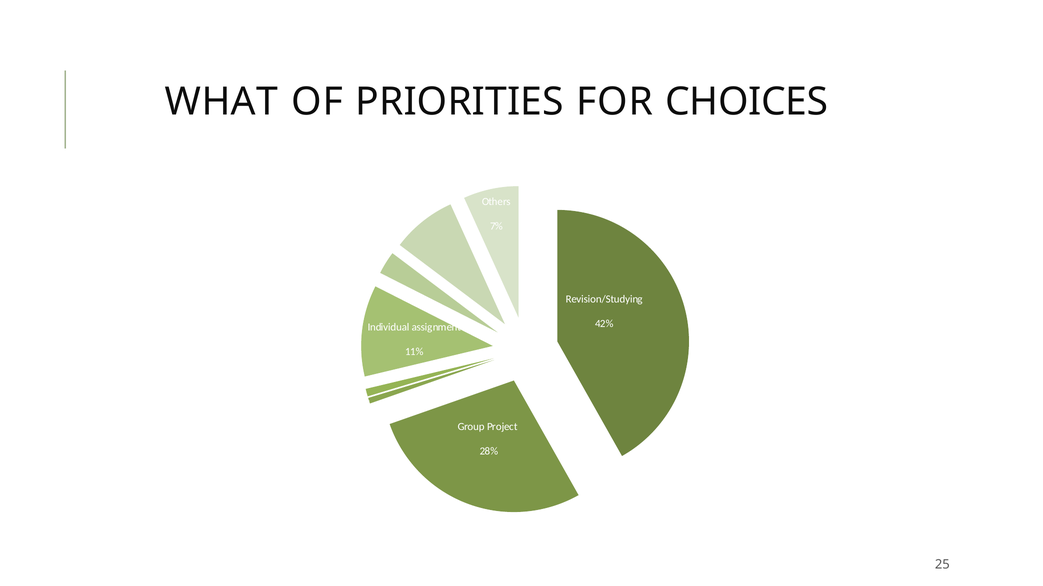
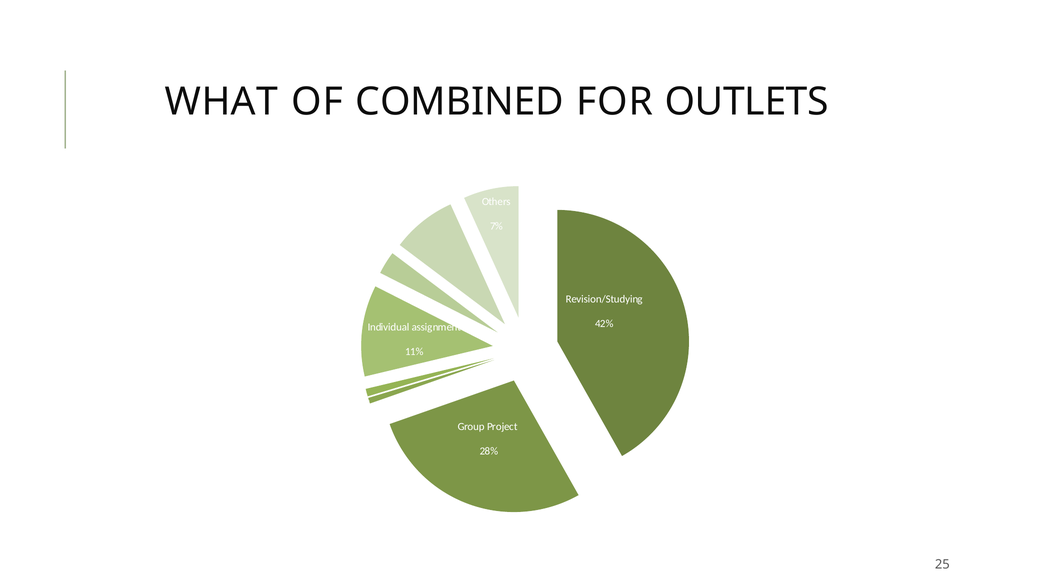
PRIORITIES: PRIORITIES -> COMBINED
CHOICES: CHOICES -> OUTLETS
